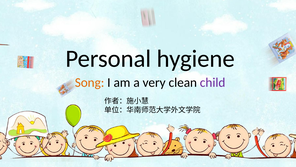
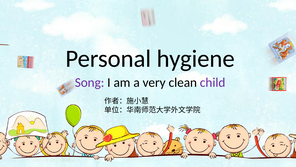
Song colour: orange -> purple
